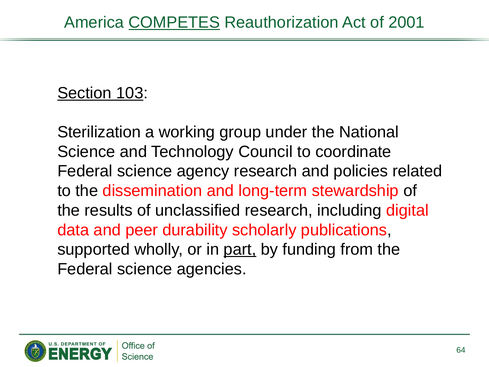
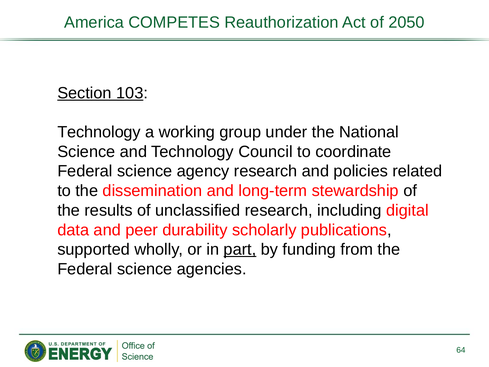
COMPETES underline: present -> none
2001: 2001 -> 2050
Sterilization at (99, 132): Sterilization -> Technology
